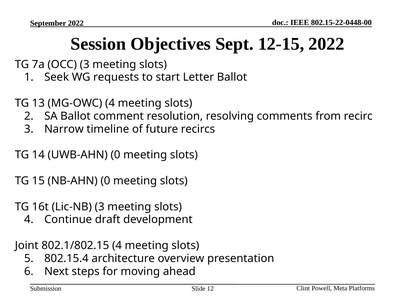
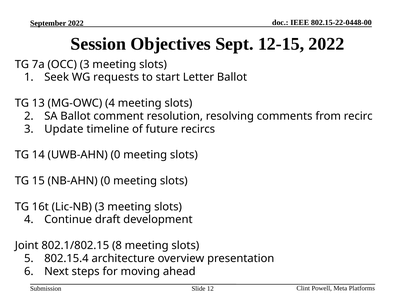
Narrow: Narrow -> Update
802.1/802.15 4: 4 -> 8
